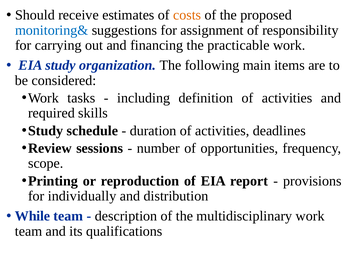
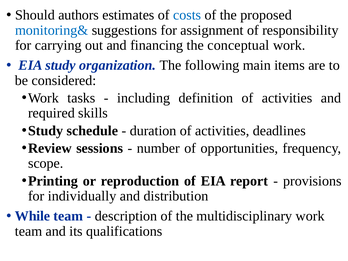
receive: receive -> authors
costs colour: orange -> blue
practicable: practicable -> conceptual
